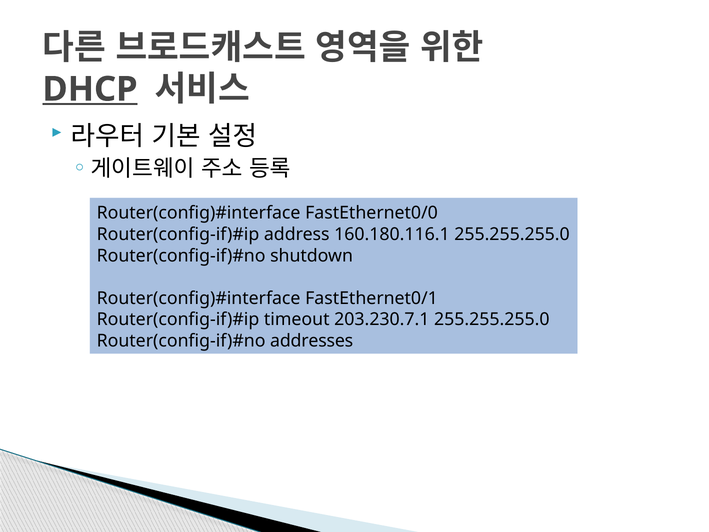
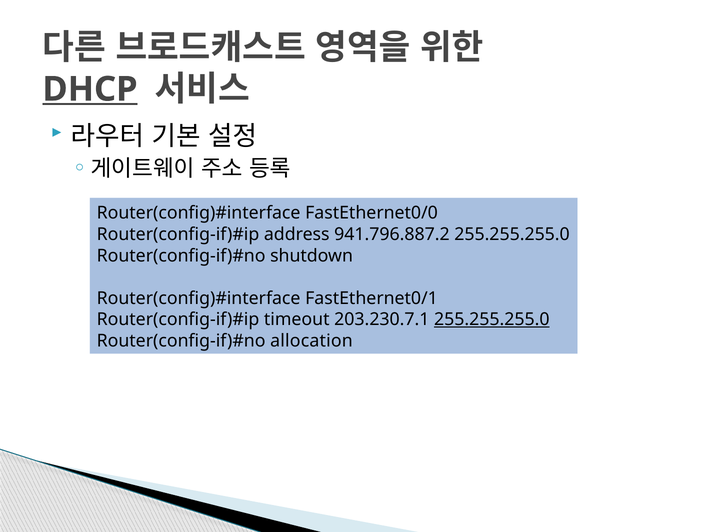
160.180.116.1: 160.180.116.1 -> 941.796.887.2
255.255.255.0 at (492, 319) underline: none -> present
addresses: addresses -> allocation
